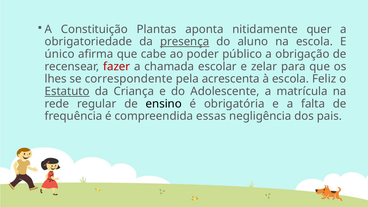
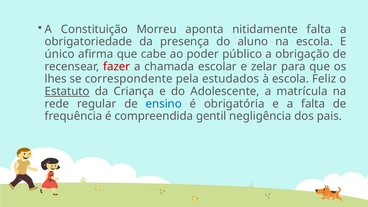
Plantas: Plantas -> Morreu
nitidamente quer: quer -> falta
presença underline: present -> none
acrescenta: acrescenta -> estudados
ensino colour: black -> blue
essas: essas -> gentil
